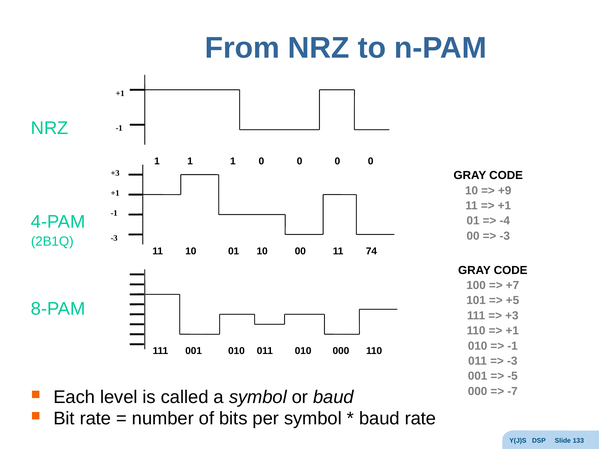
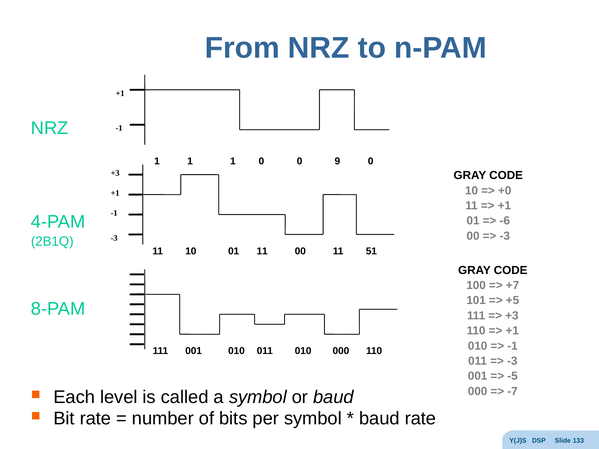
1 0 0 0: 0 -> 9
+9: +9 -> +0
-4: -4 -> -6
01 10: 10 -> 11
74: 74 -> 51
